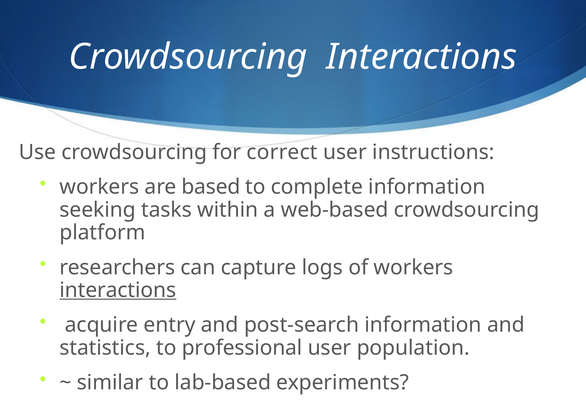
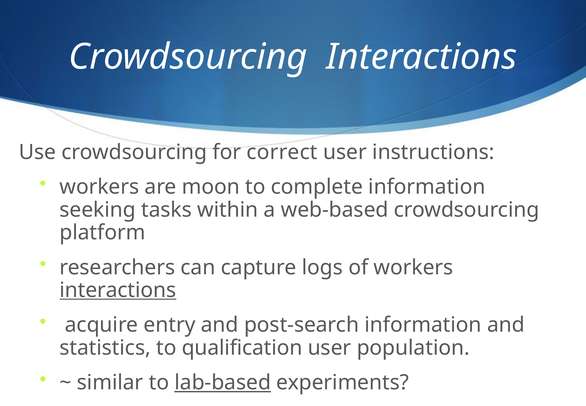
based: based -> moon
professional: professional -> qualification
lab-based underline: none -> present
